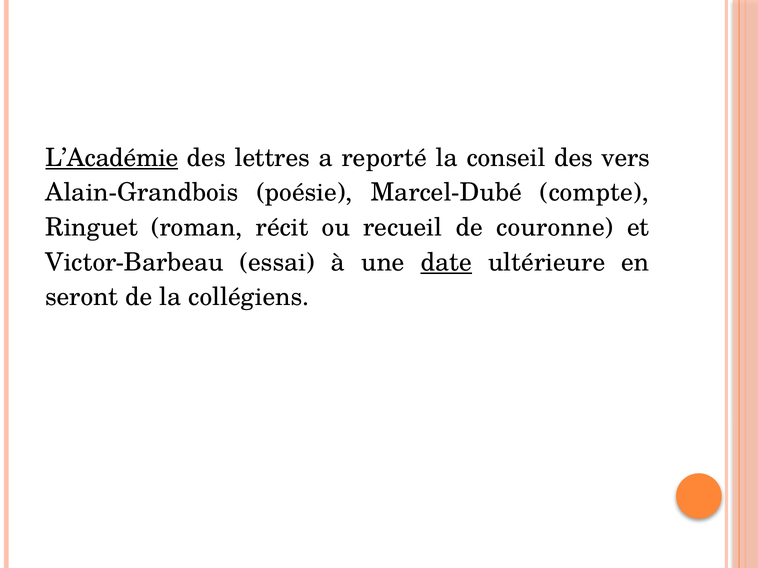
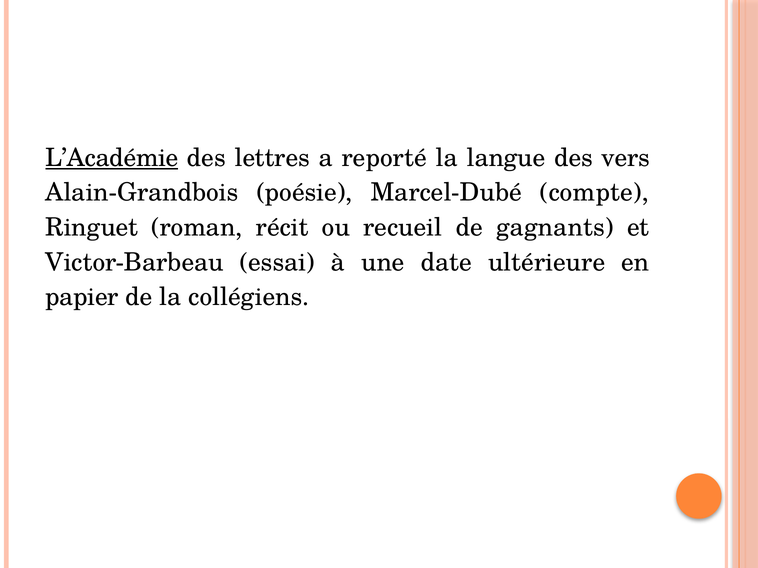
conseil: conseil -> langue
couronne: couronne -> gagnants
date underline: present -> none
seront: seront -> papier
